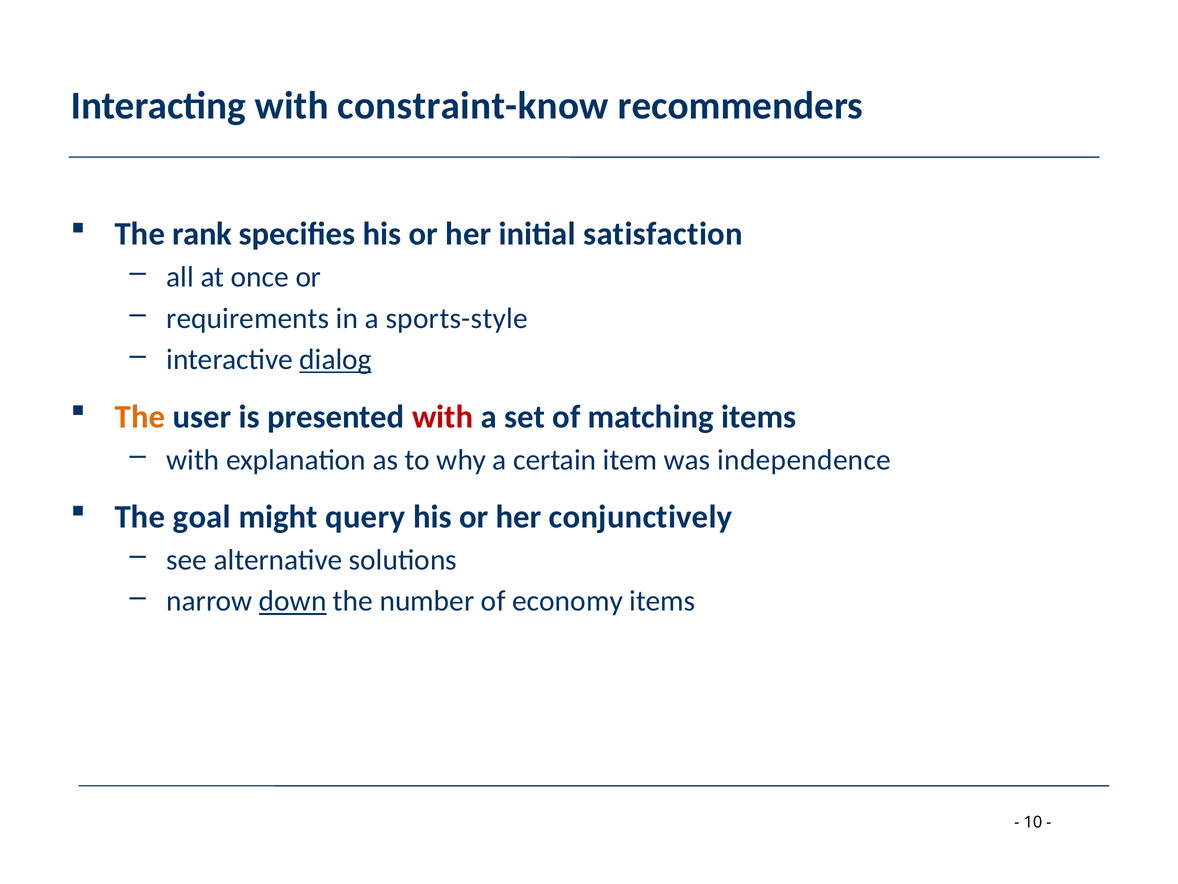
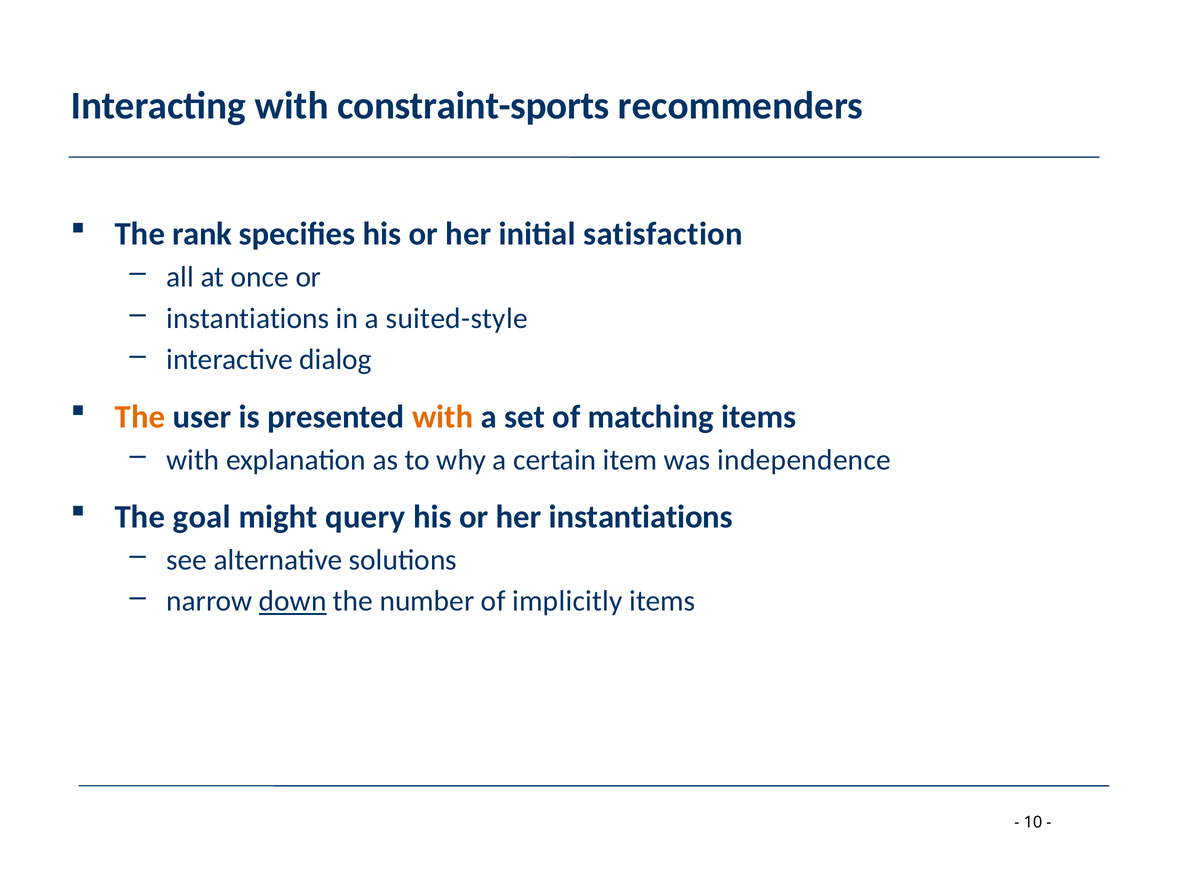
constraint-know: constraint-know -> constraint-sports
requirements at (248, 318): requirements -> instantiations
sports-style: sports-style -> suited-style
dialog underline: present -> none
with at (443, 417) colour: red -> orange
her conjunctively: conjunctively -> instantiations
economy: economy -> implicitly
